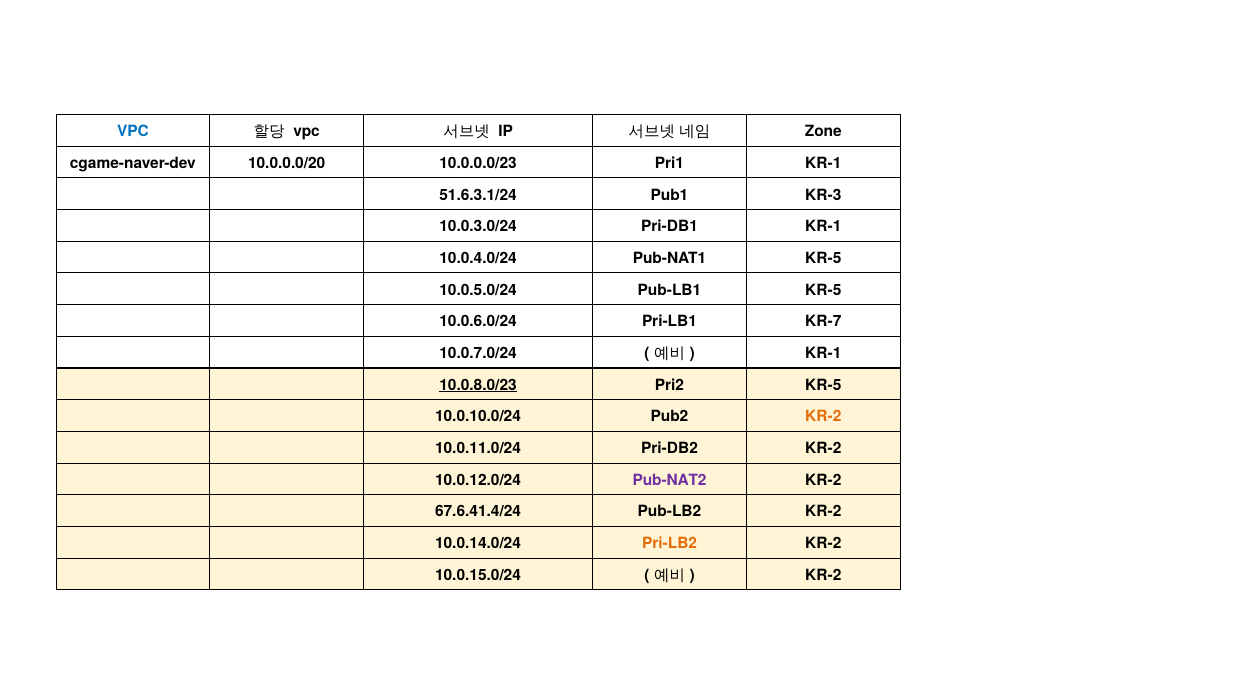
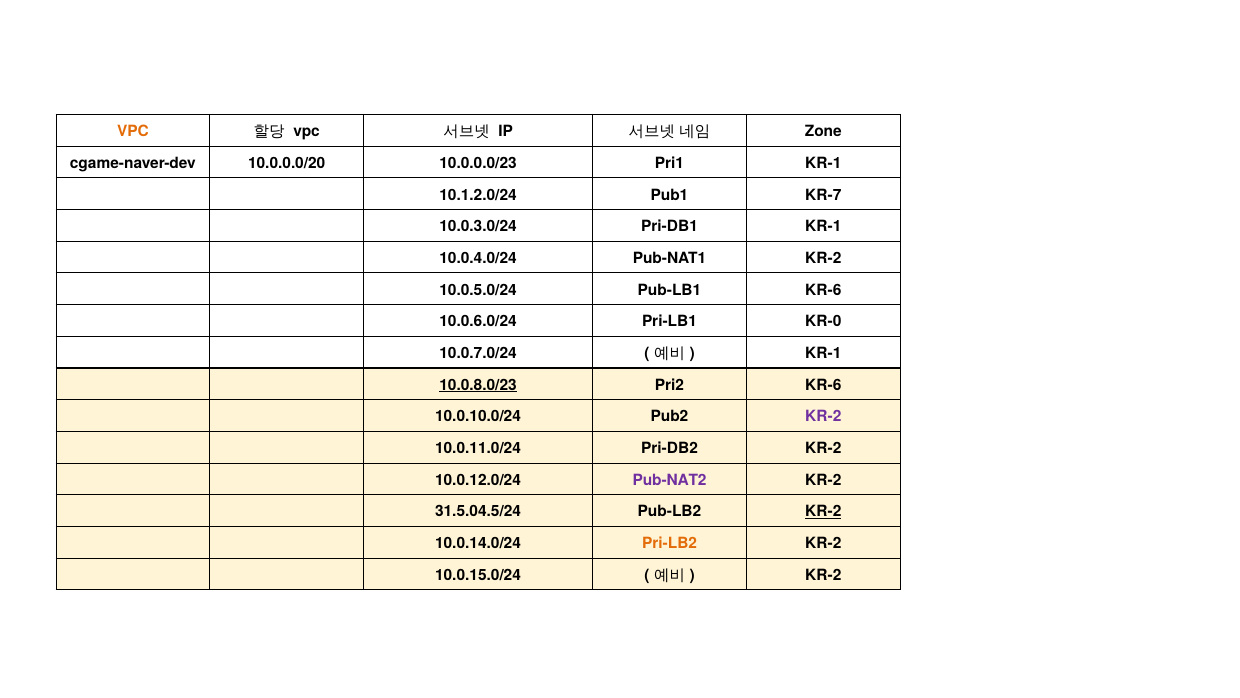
VPC at (133, 131) colour: blue -> orange
51.6.3.1/24: 51.6.3.1/24 -> 10.1.2.0/24
KR-3: KR-3 -> KR-7
Pub-NAT1 KR-5: KR-5 -> KR-2
Pub-LB1 KR-5: KR-5 -> KR-6
KR-7: KR-7 -> KR-0
Pri2 KR-5: KR-5 -> KR-6
KR-2 at (823, 416) colour: orange -> purple
67.6.41.4/24: 67.6.41.4/24 -> 31.5.04.5/24
KR-2 at (823, 511) underline: none -> present
